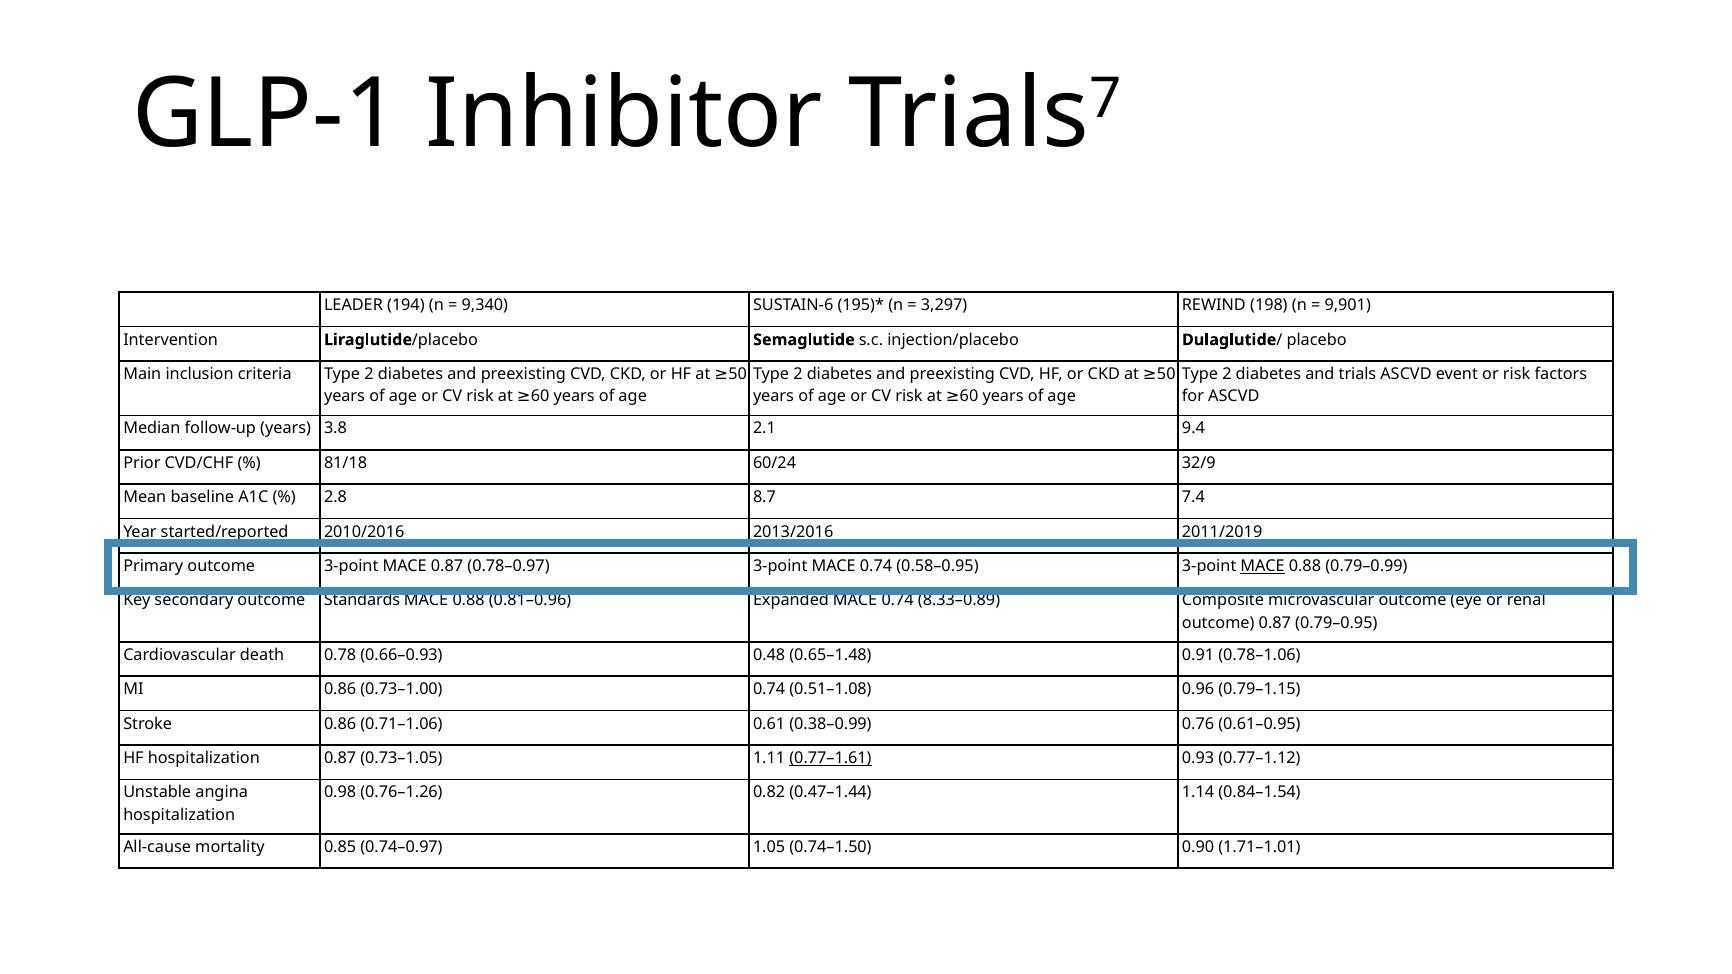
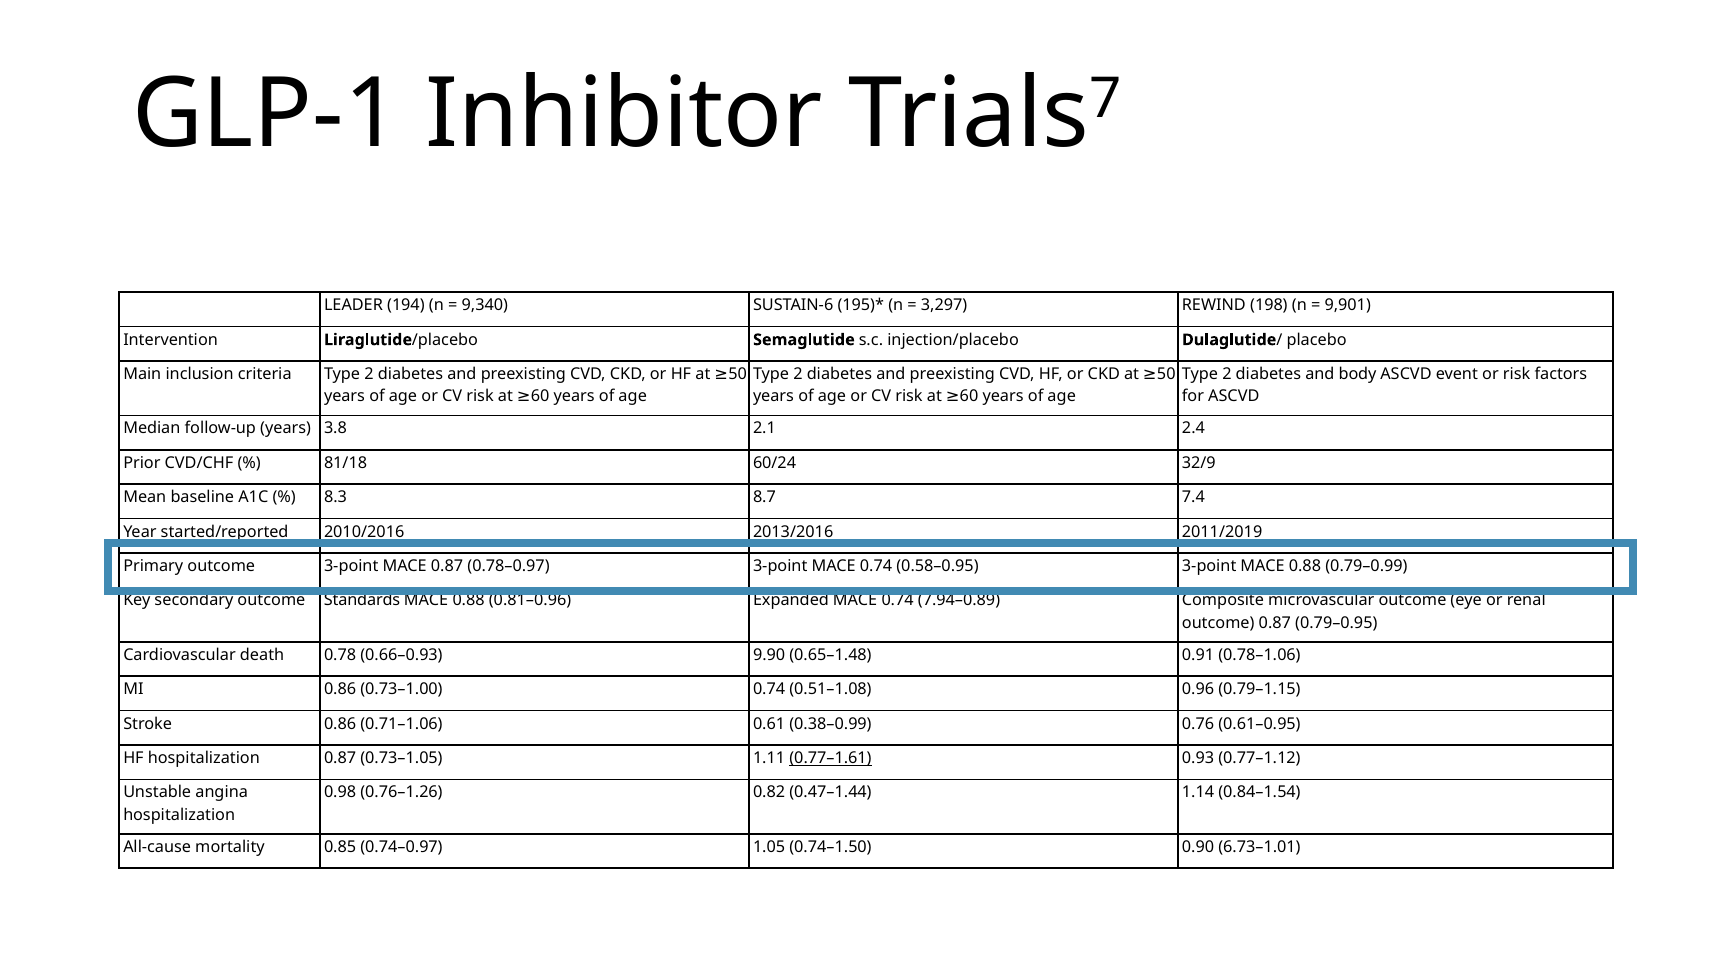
and trials: trials -> body
9.4: 9.4 -> 2.4
2.8: 2.8 -> 8.3
MACE at (1263, 566) underline: present -> none
8.33–0.89: 8.33–0.89 -> 7.94–0.89
0.48: 0.48 -> 9.90
1.71–1.01: 1.71–1.01 -> 6.73–1.01
